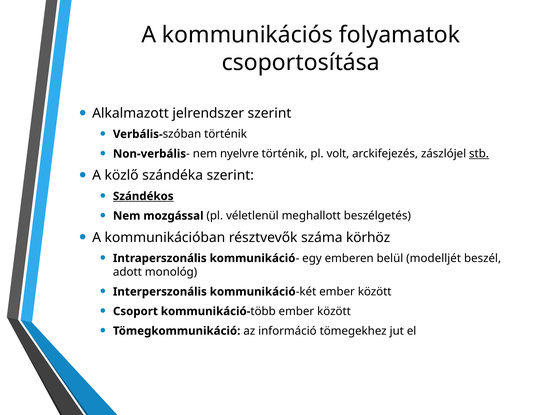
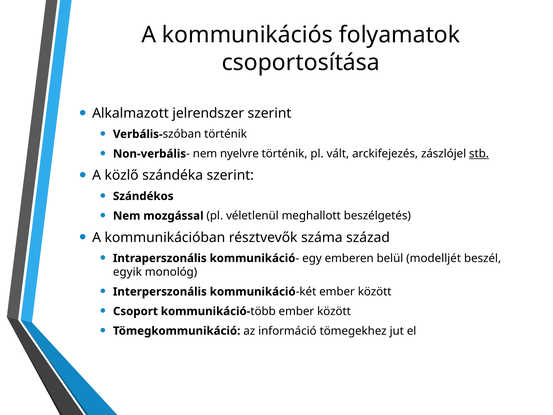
volt: volt -> vált
Szándékos underline: present -> none
körhöz: körhöz -> század
adott: adott -> egyik
